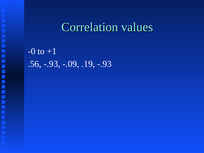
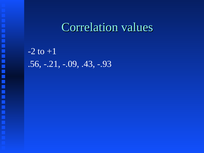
-0: -0 -> -2
.56 -.93: -.93 -> -.21
.19: .19 -> .43
